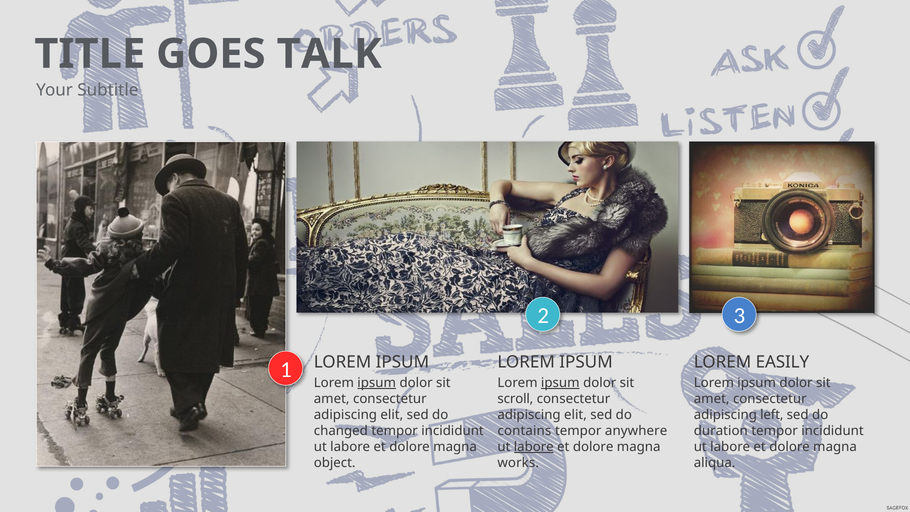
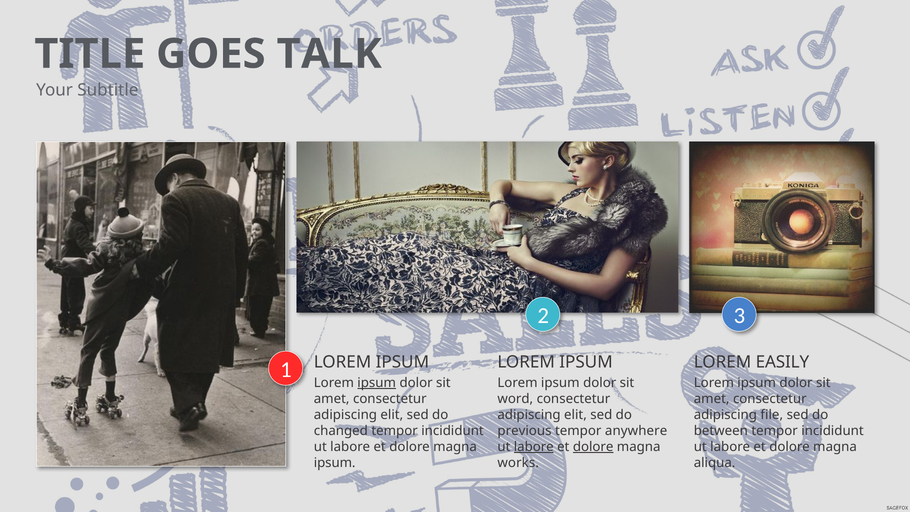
ipsum at (560, 383) underline: present -> none
scroll: scroll -> word
left: left -> file
contains: contains -> previous
duration: duration -> between
dolore at (593, 447) underline: none -> present
object at (335, 463): object -> ipsum
